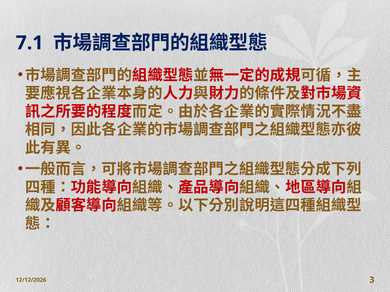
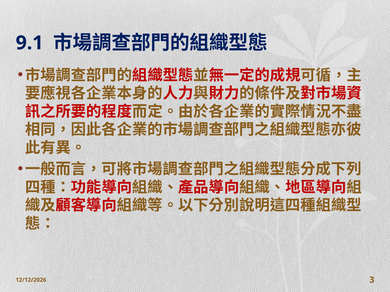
7.1: 7.1 -> 9.1
